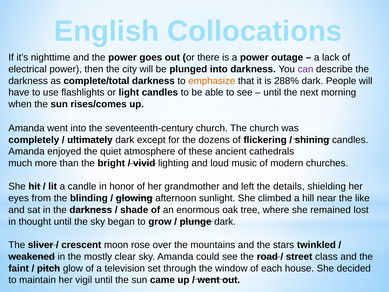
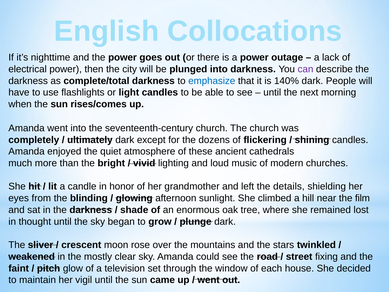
emphasize colour: orange -> blue
288%: 288% -> 140%
like: like -> film
class: class -> fixing
